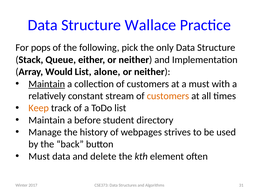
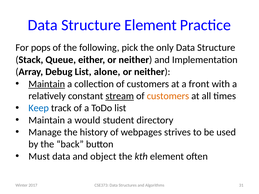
Structure Wallace: Wallace -> Element
Would: Would -> Debug
a must: must -> front
stream underline: none -> present
Keep colour: orange -> blue
before: before -> would
delete: delete -> object
